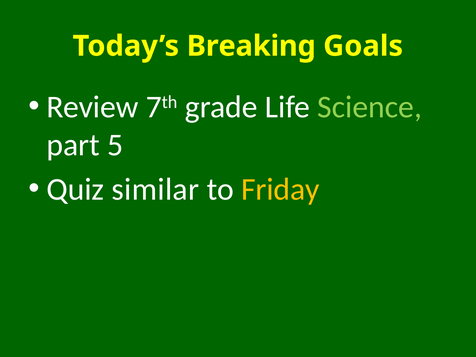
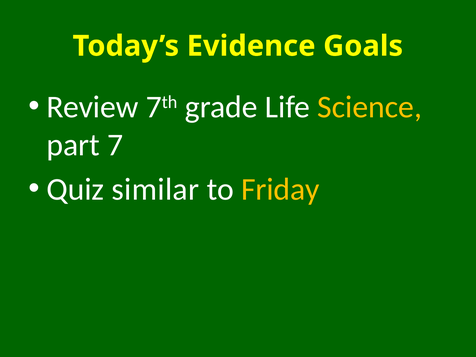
Breaking: Breaking -> Evidence
Science colour: light green -> yellow
5: 5 -> 7
